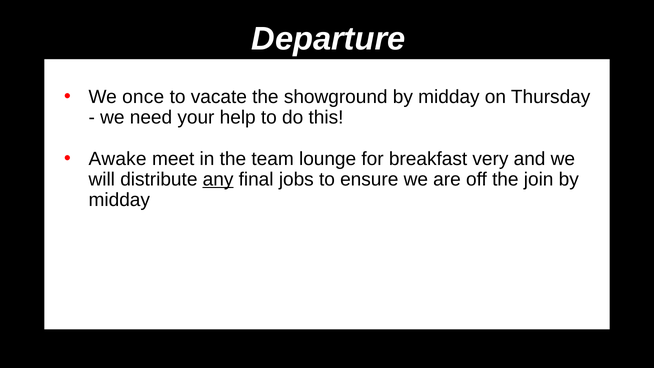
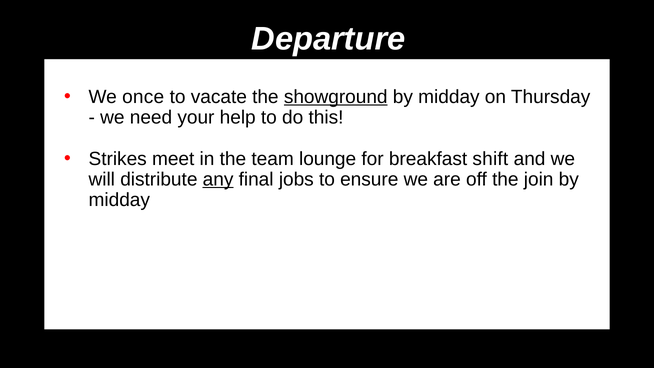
showground underline: none -> present
Awake: Awake -> Strikes
very: very -> shift
